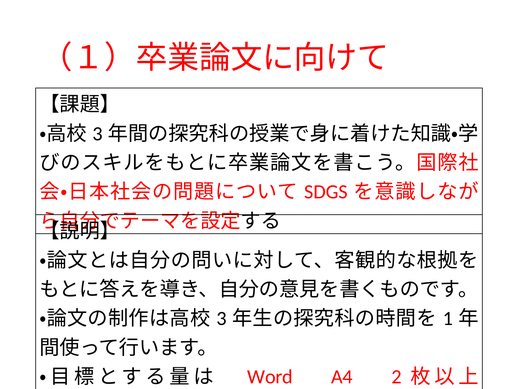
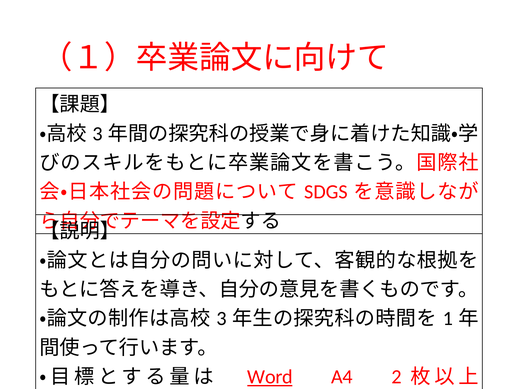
Word underline: none -> present
